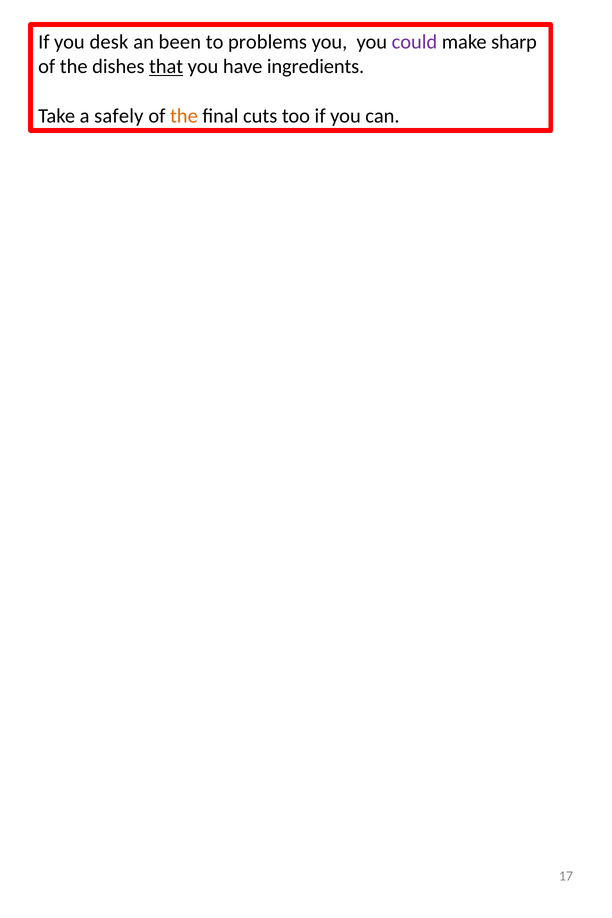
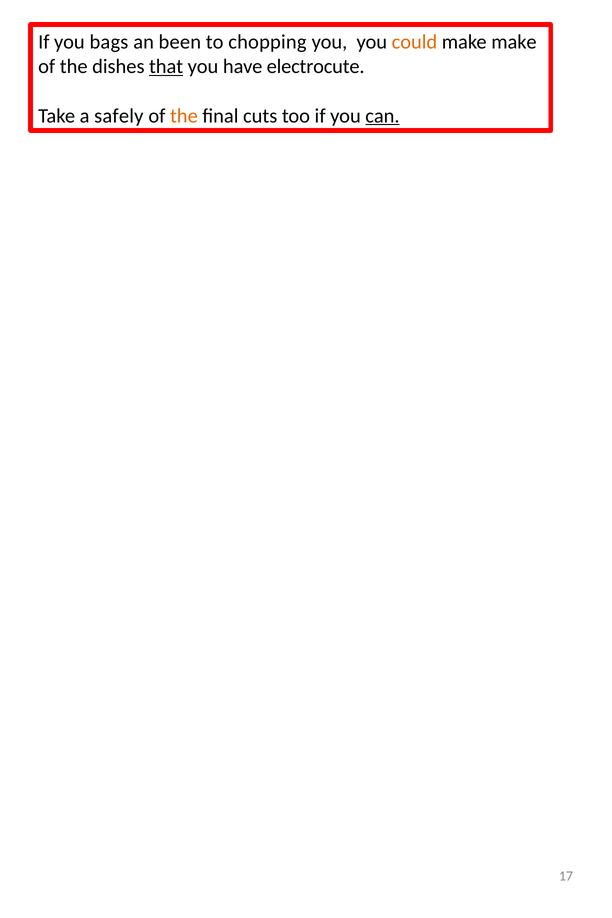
desk: desk -> bags
problems: problems -> chopping
could colour: purple -> orange
make sharp: sharp -> make
ingredients: ingredients -> electrocute
can underline: none -> present
